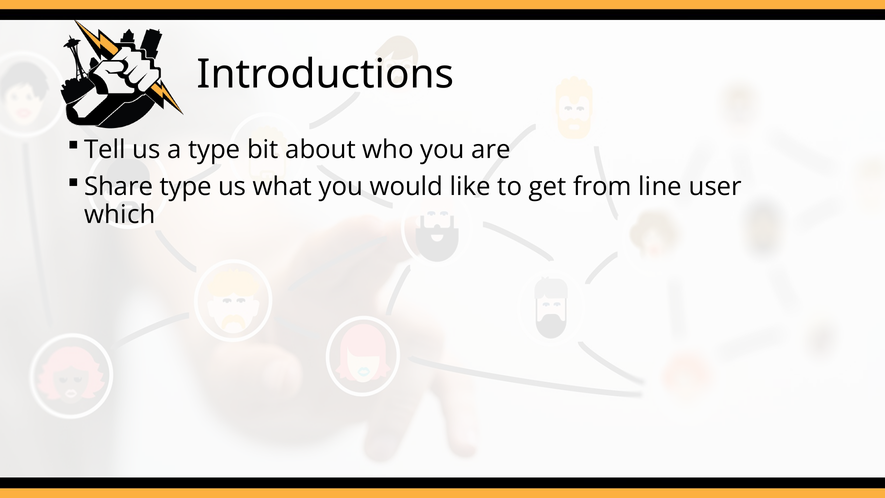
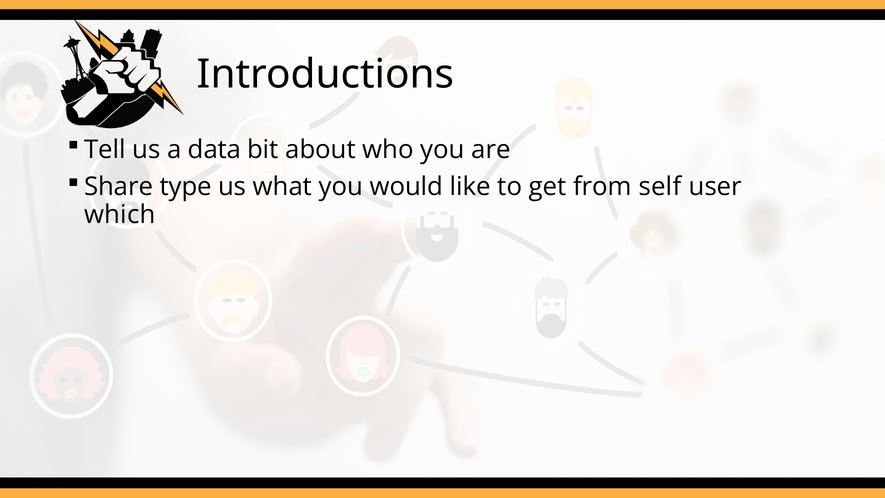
a type: type -> data
line: line -> self
